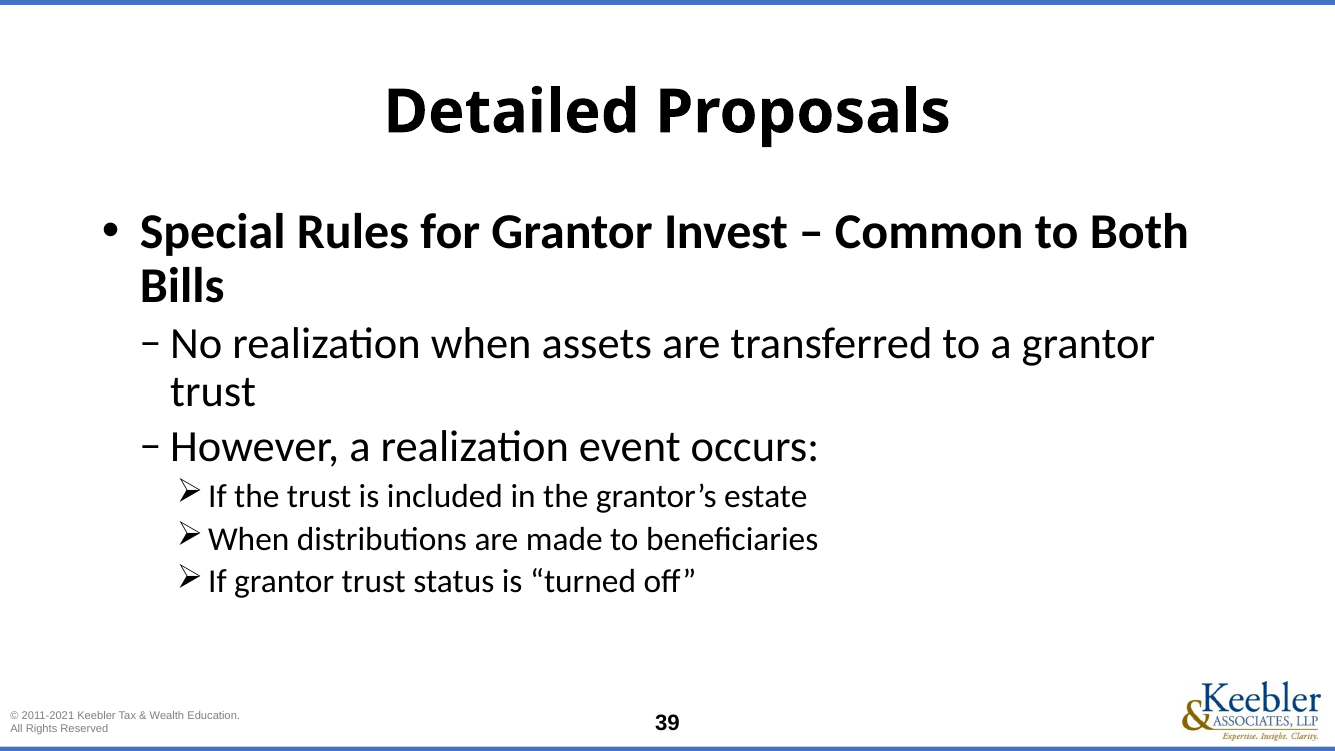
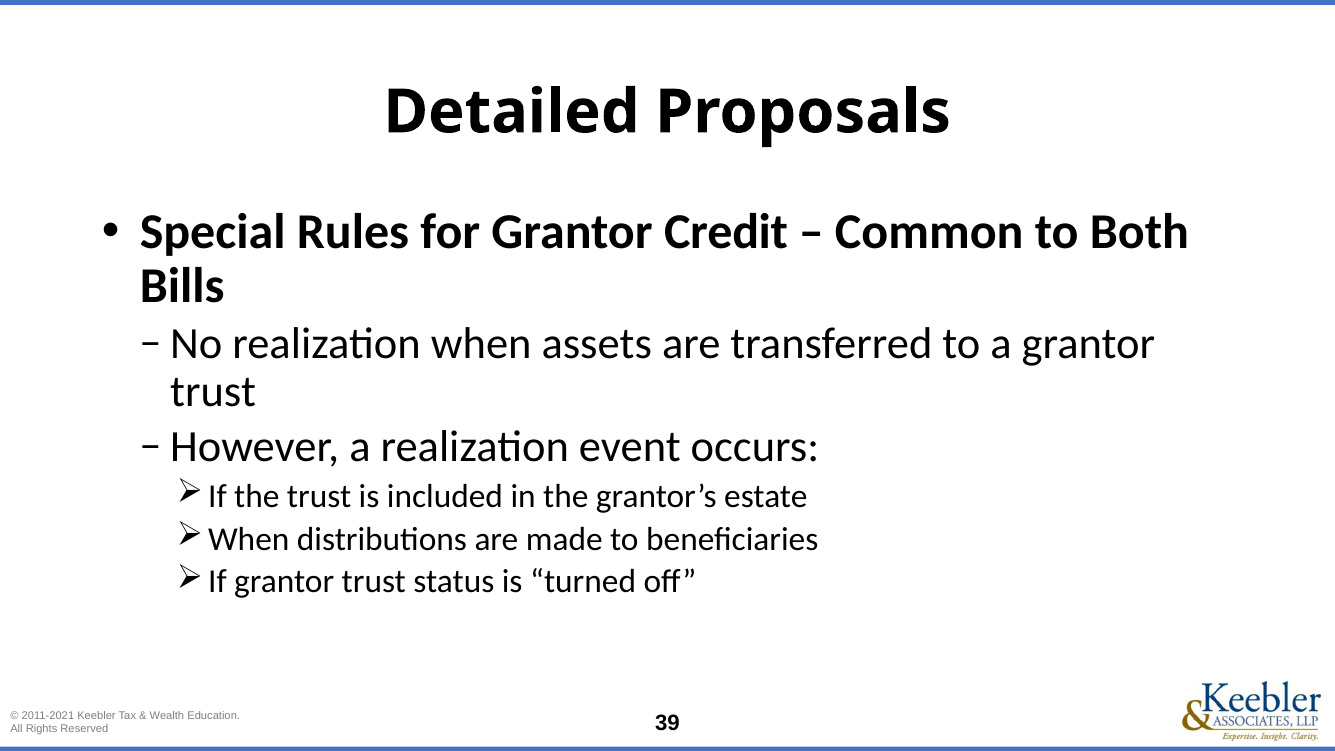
Invest: Invest -> Credit
